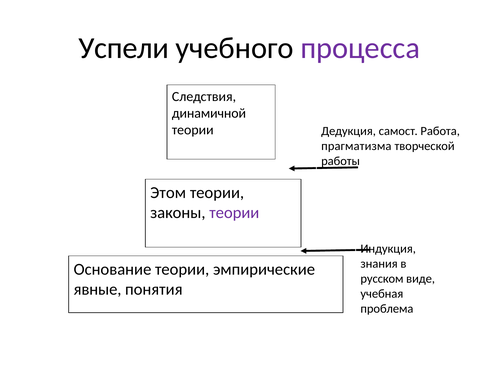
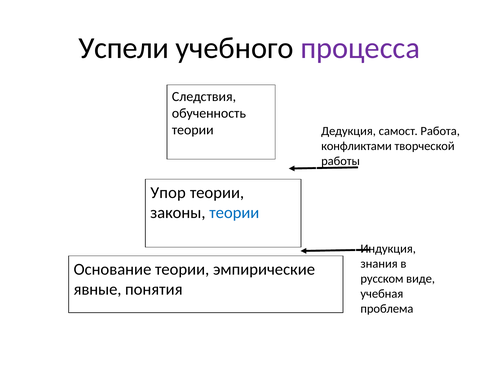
динамичной: динамичной -> обученность
прагматизма: прагматизма -> конфликтами
Этом: Этом -> Упор
теории at (234, 213) colour: purple -> blue
